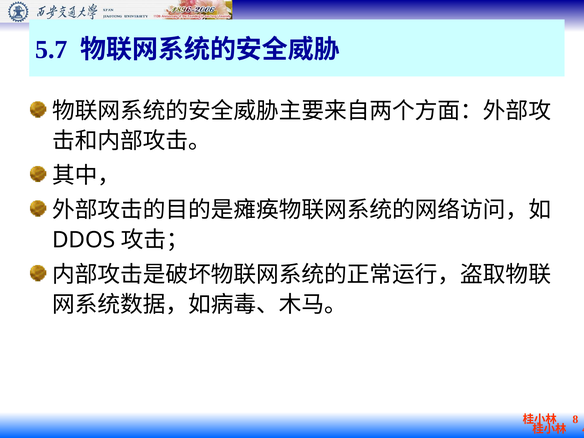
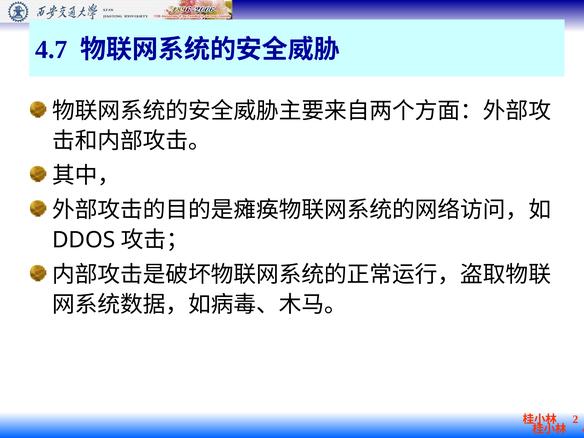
5.7: 5.7 -> 4.7
8: 8 -> 2
